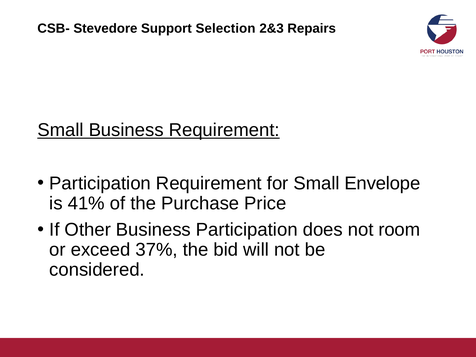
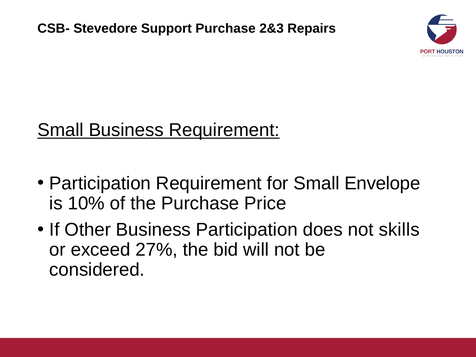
Support Selection: Selection -> Purchase
41%: 41% -> 10%
room: room -> skills
37%: 37% -> 27%
